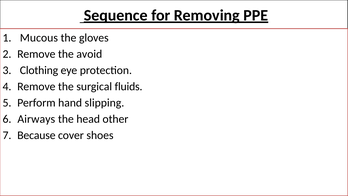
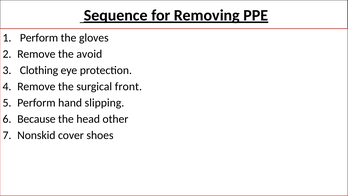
Mucous at (39, 38): Mucous -> Perform
fluids: fluids -> front
Airways: Airways -> Because
Because: Because -> Nonskid
